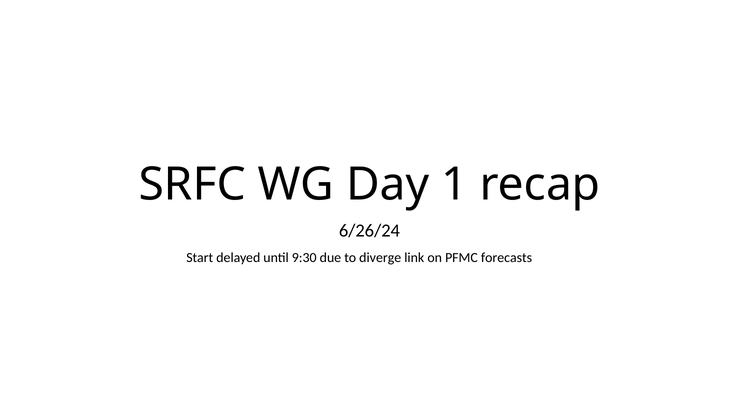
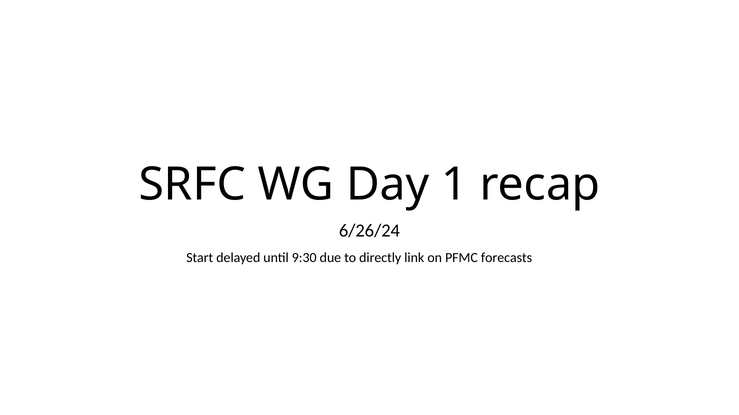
diverge: diverge -> directly
